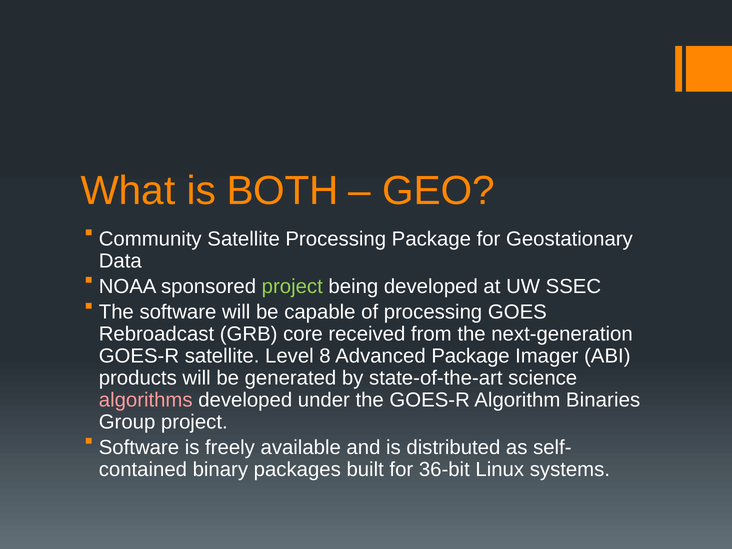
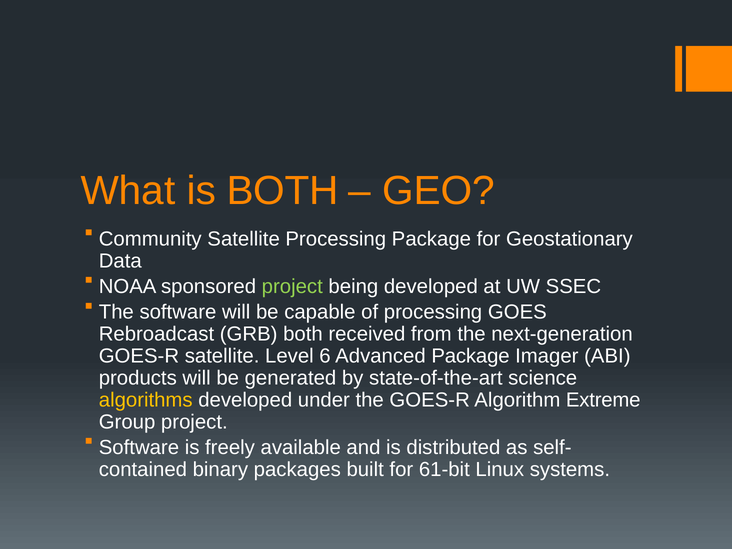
GRB core: core -> both
8: 8 -> 6
algorithms colour: pink -> yellow
Binaries: Binaries -> Extreme
36-bit: 36-bit -> 61-bit
